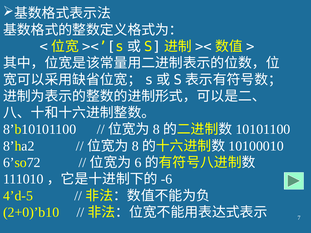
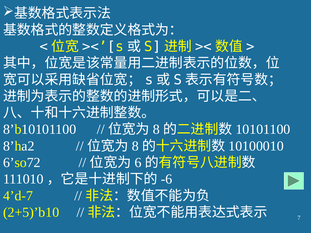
4’d-5: 4’d-5 -> 4’d-7
2+0)’b10: 2+0)’b10 -> 2+5)’b10
